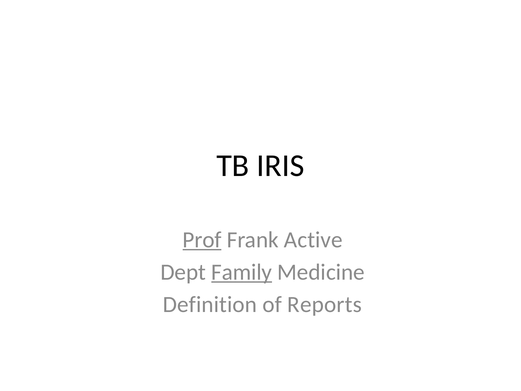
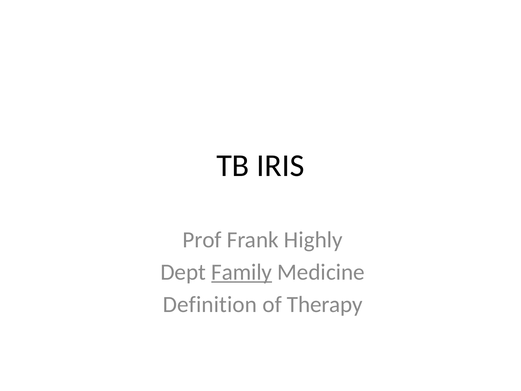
Prof underline: present -> none
Active: Active -> Highly
Reports: Reports -> Therapy
